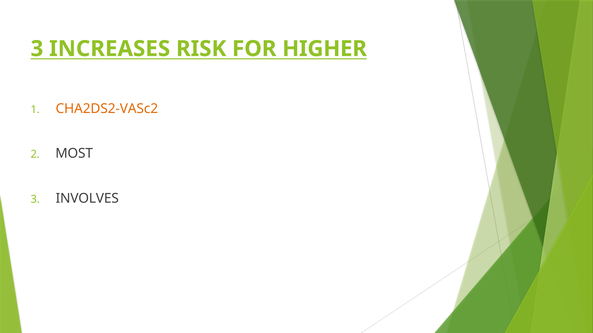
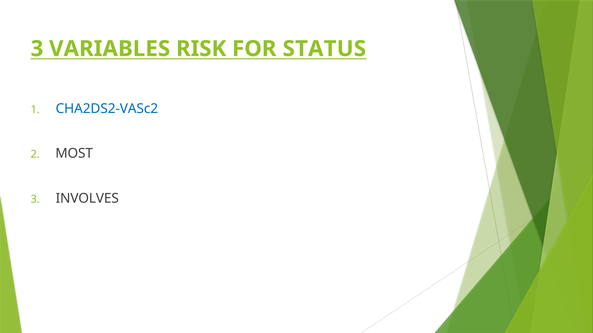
INCREASES: INCREASES -> VARIABLES
HIGHER: HIGHER -> STATUS
CHA2DS2-VASc2 colour: orange -> blue
